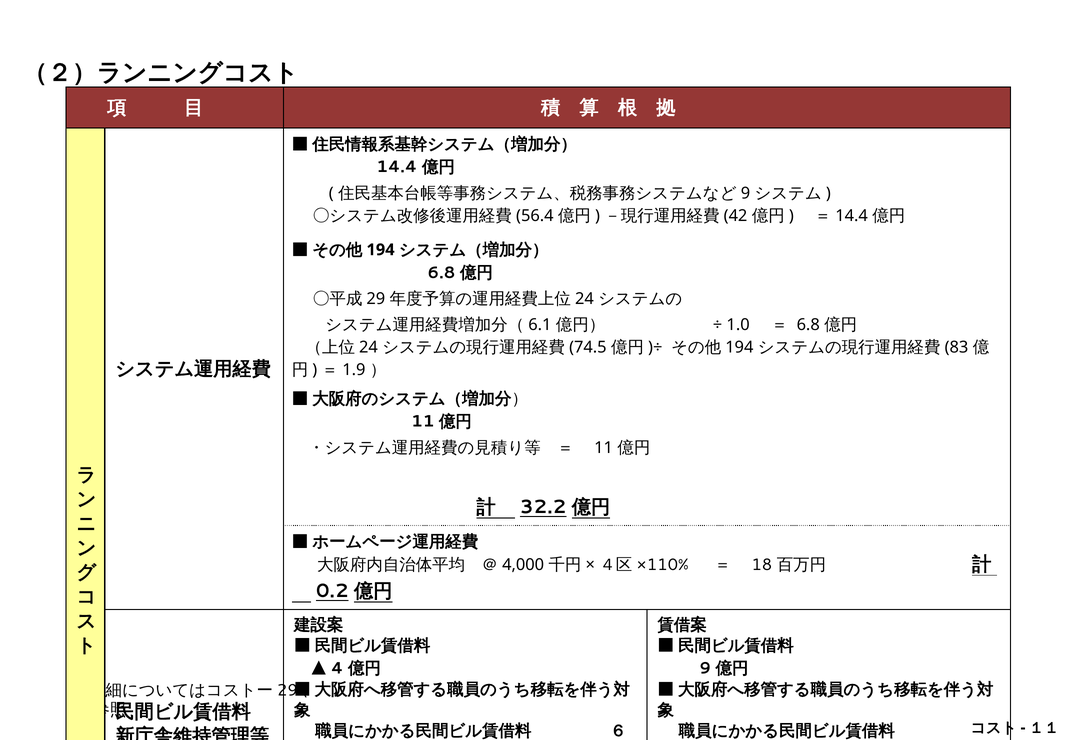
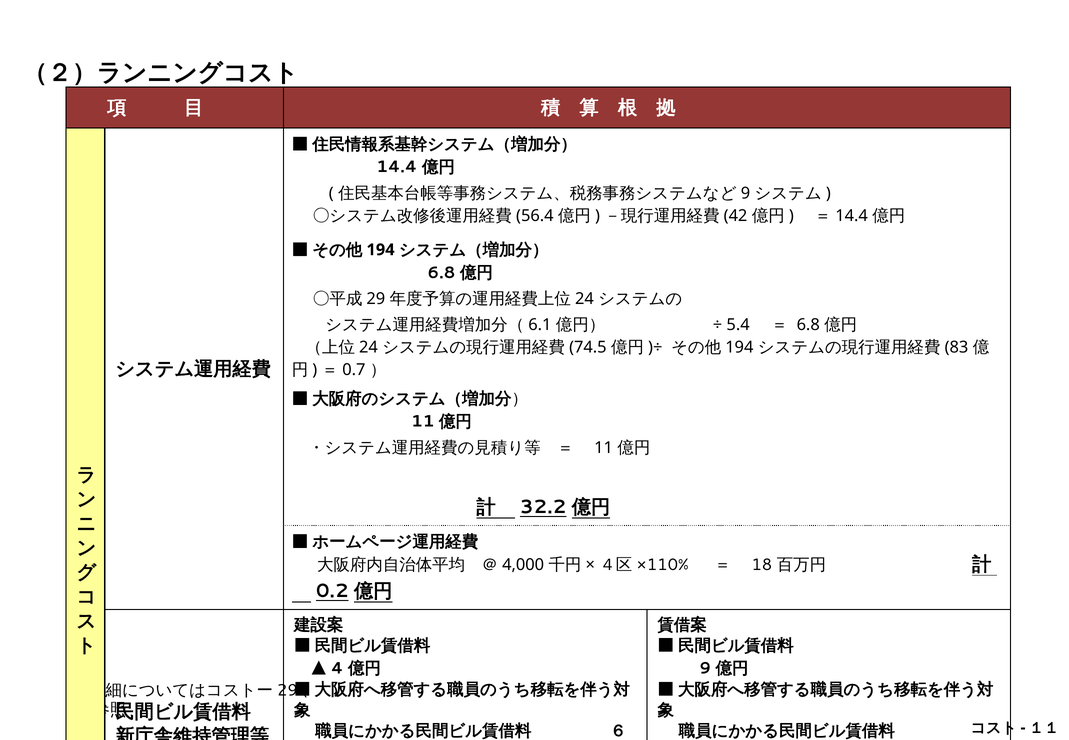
1.0: 1.0 -> 5.4
1.9: 1.9 -> 0.7
